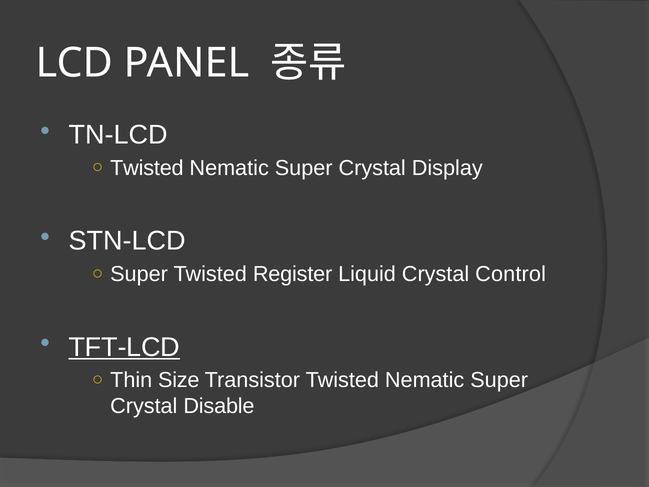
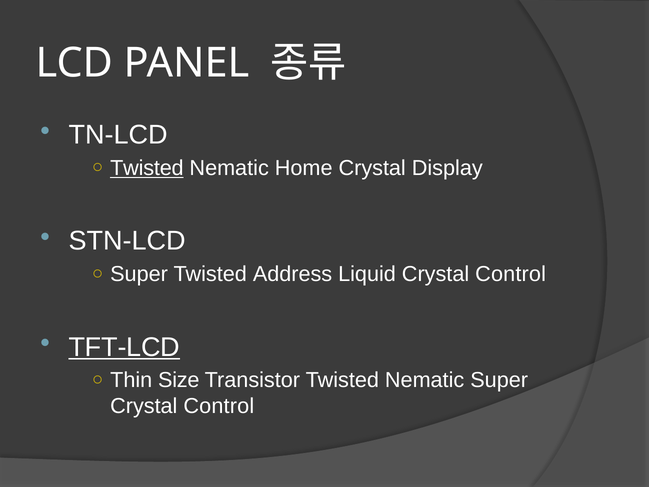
Twisted at (147, 168) underline: none -> present
Super at (304, 168): Super -> Home
Register: Register -> Address
Disable at (219, 406): Disable -> Control
